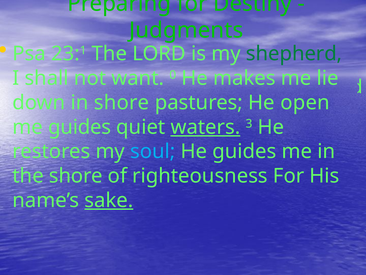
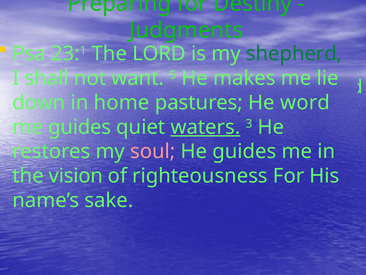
0: 0 -> 5
shore at (121, 102): shore -> home
open: open -> word
soul colour: light blue -> pink
the shore: shore -> vision
sake underline: present -> none
